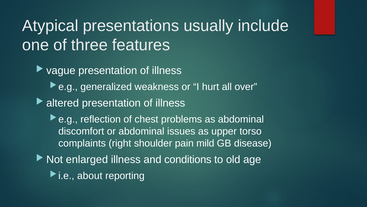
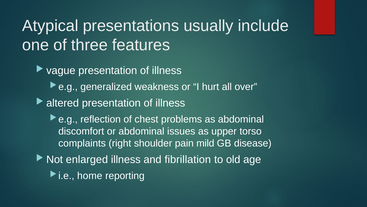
conditions: conditions -> fibrillation
about: about -> home
